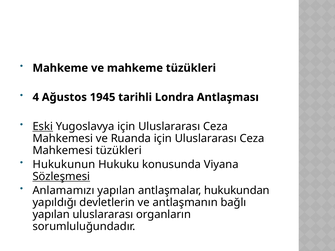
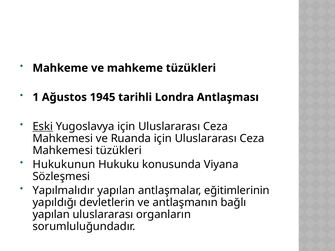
4: 4 -> 1
Sözleşmesi underline: present -> none
Anlamamızı: Anlamamızı -> Yapılmalıdır
hukukundan: hukukundan -> eğitimlerinin
